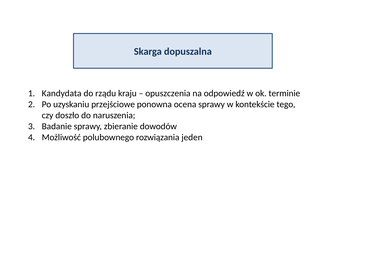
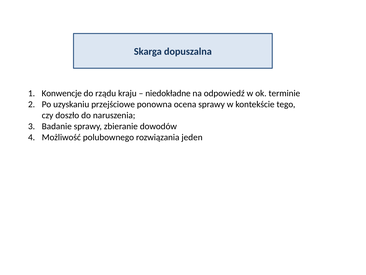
Kandydata: Kandydata -> Konwencje
opuszczenia: opuszczenia -> niedokładne
